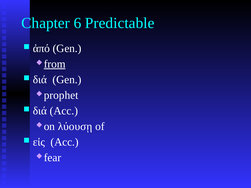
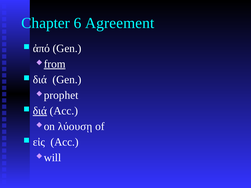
Predictable: Predictable -> Agreement
διά at (40, 111) underline: none -> present
fear: fear -> will
